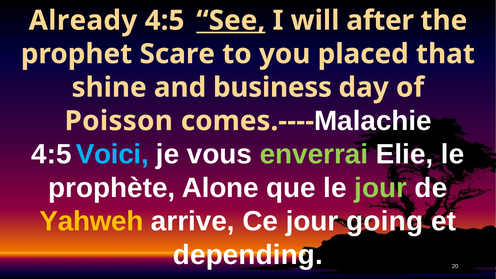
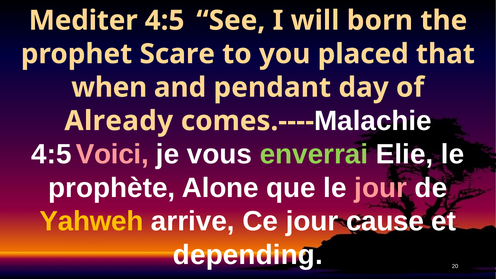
Already: Already -> Mediter
See underline: present -> none
after: after -> born
shine: shine -> when
business: business -> pendant
Poisson: Poisson -> Already
Voici colour: light blue -> pink
jour at (381, 188) colour: light green -> pink
going: going -> cause
